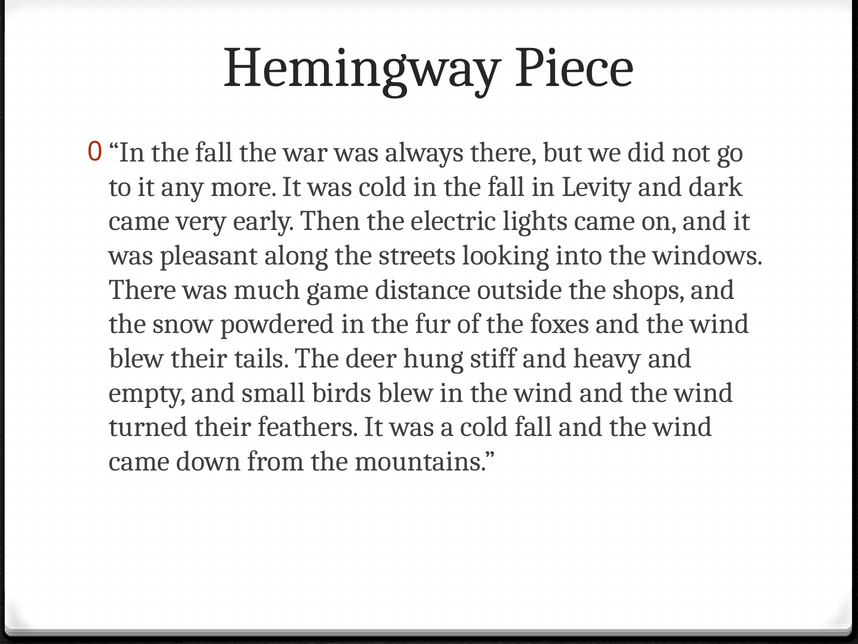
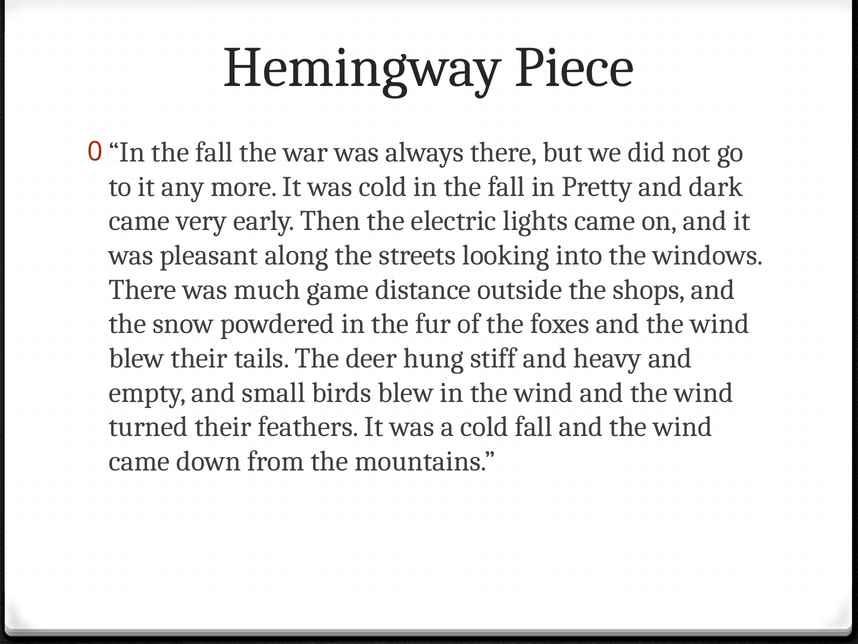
Levity: Levity -> Pretty
